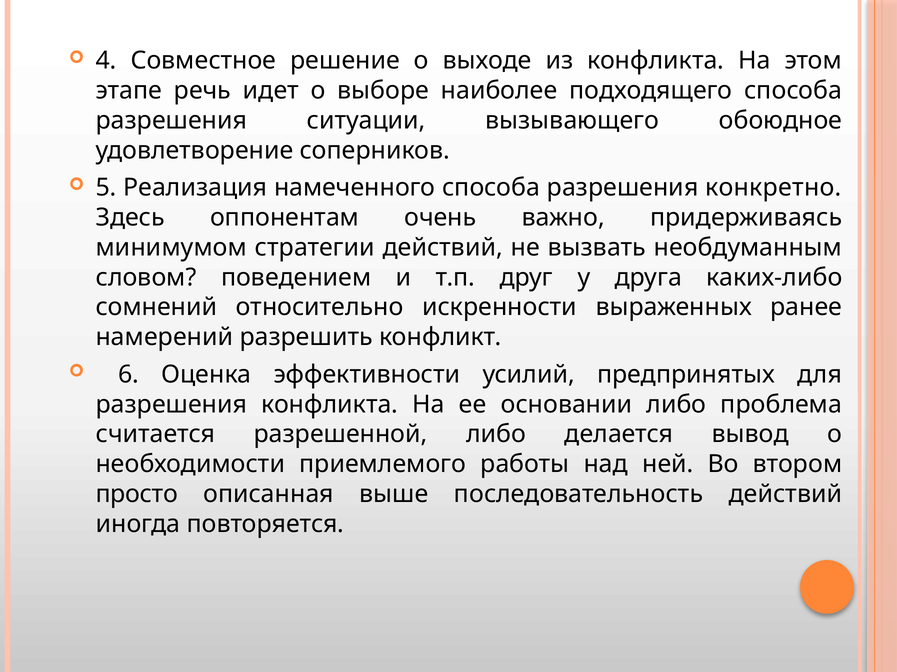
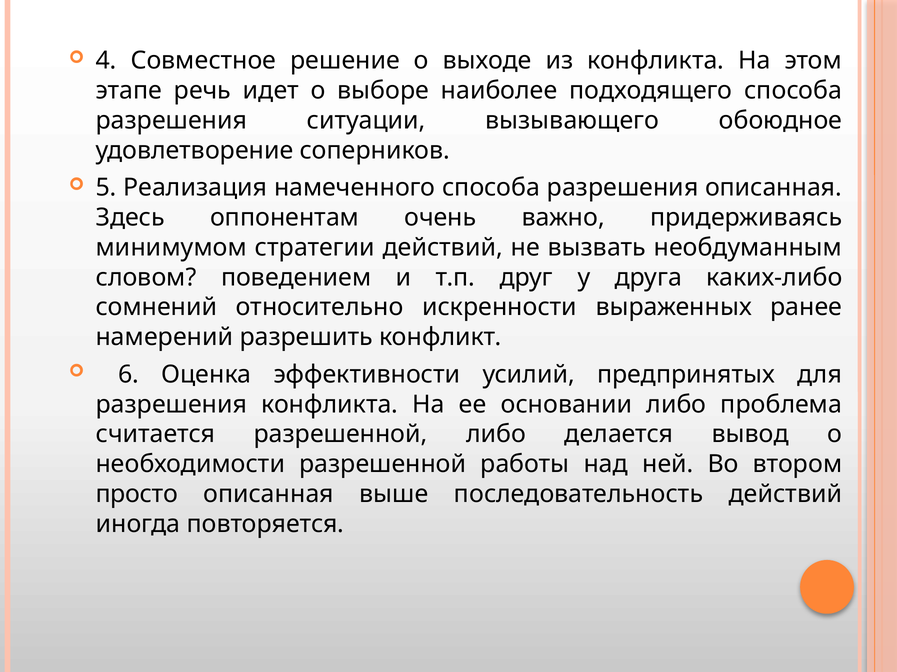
разрешения конкретно: конкретно -> описанная
необходимости приемлемого: приемлемого -> разрешенной
